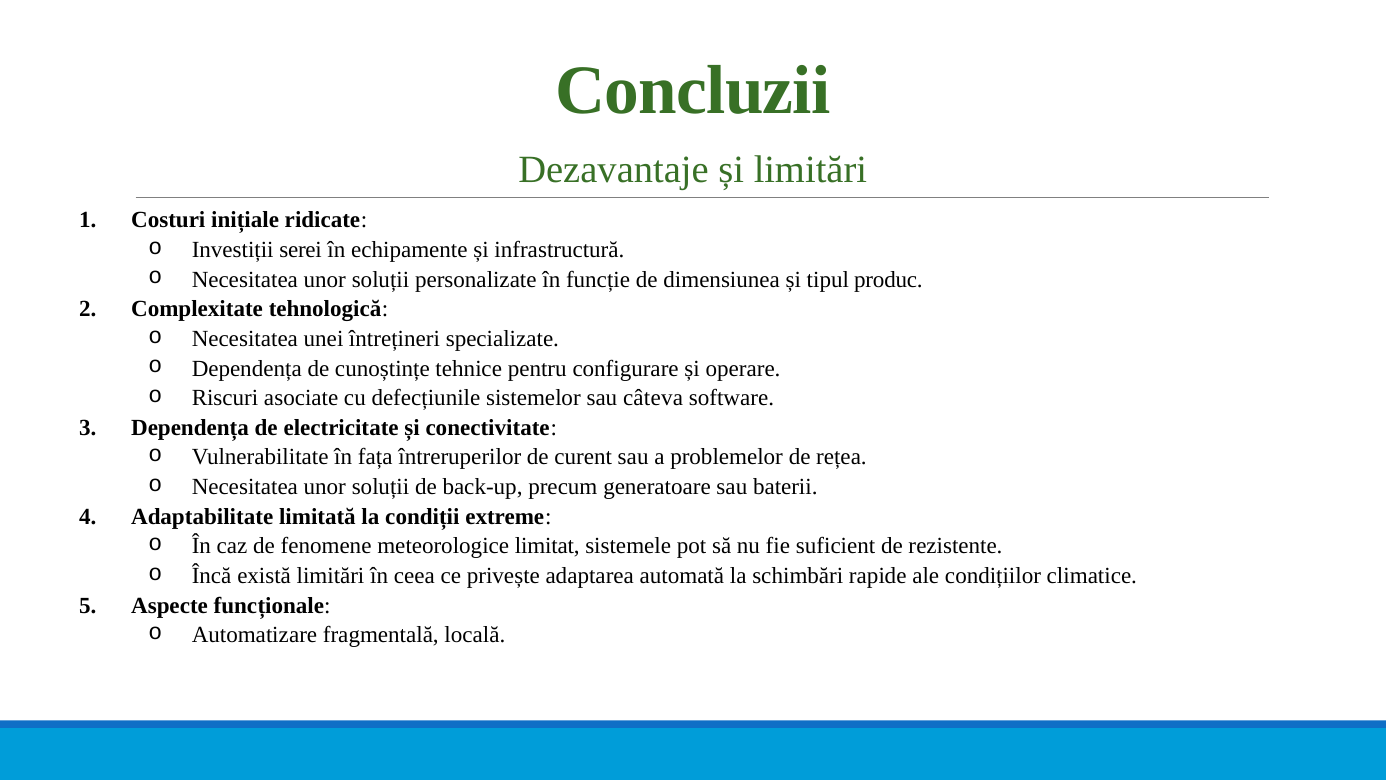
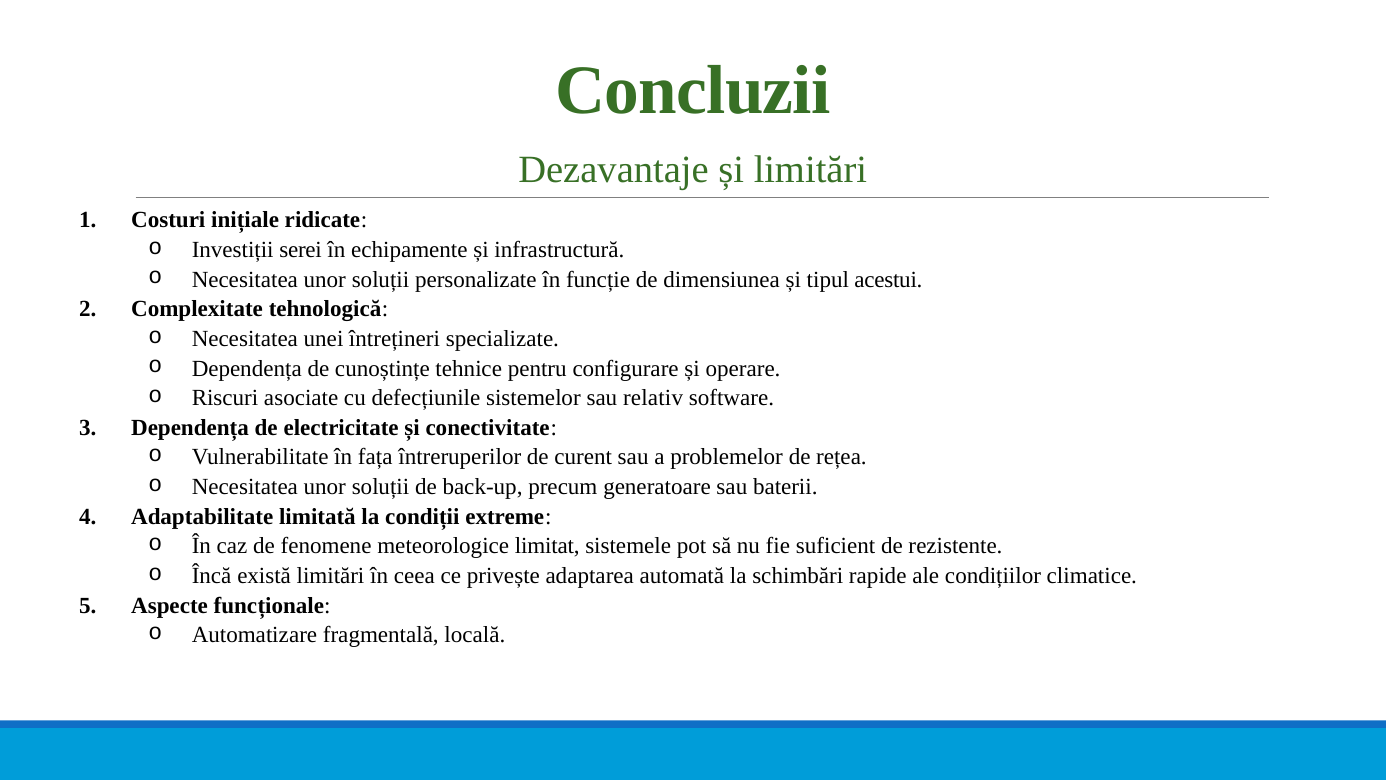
produc: produc -> acestui
câteva: câteva -> relativ
